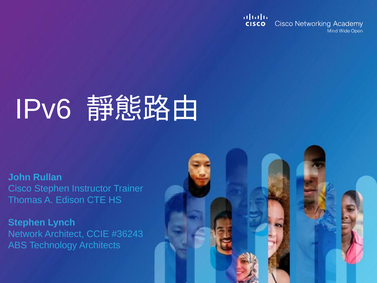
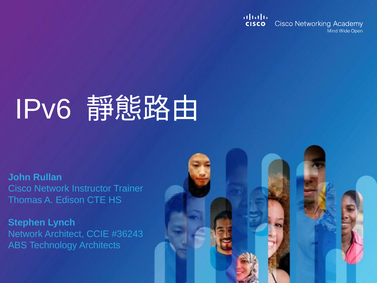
Cisco Stephen: Stephen -> Network
